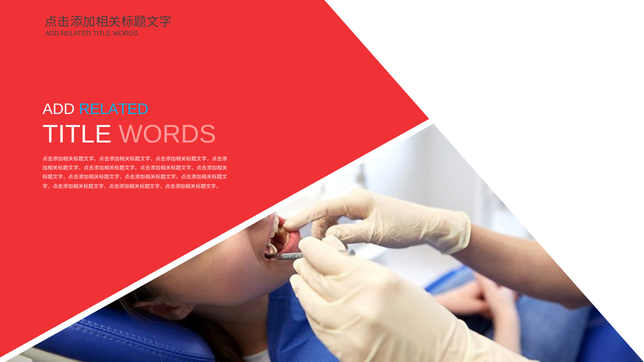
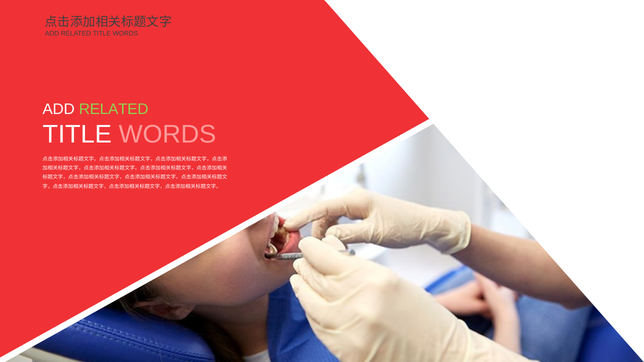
RELATED at (114, 109) colour: light blue -> light green
